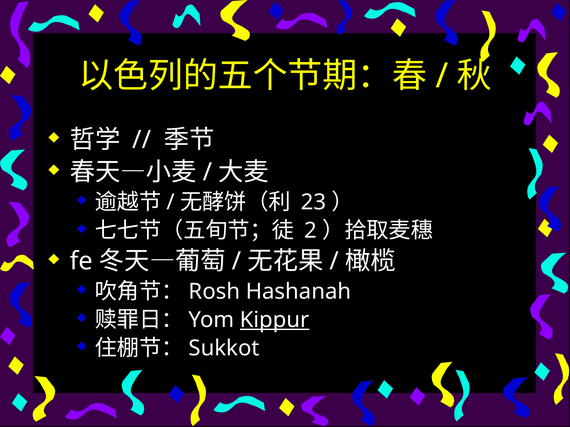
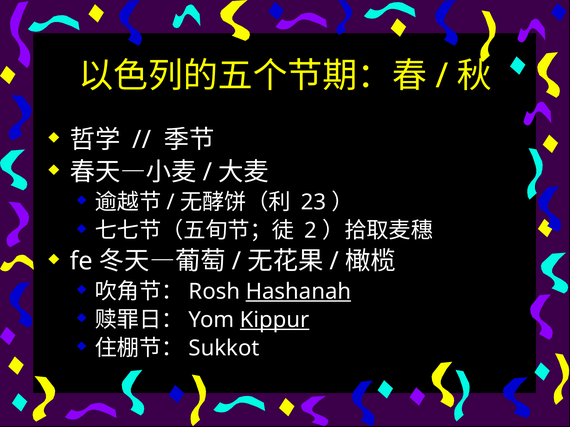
Hashanah underline: none -> present
